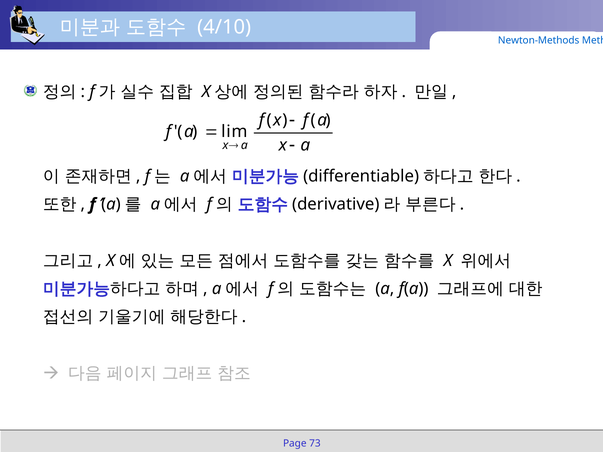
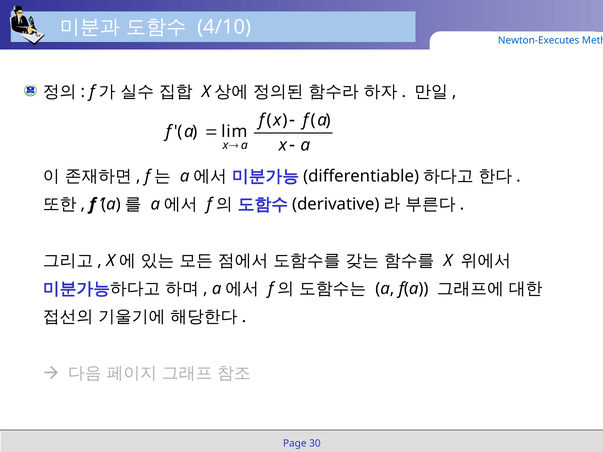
Newton-Methods: Newton-Methods -> Newton-Executes
73: 73 -> 30
